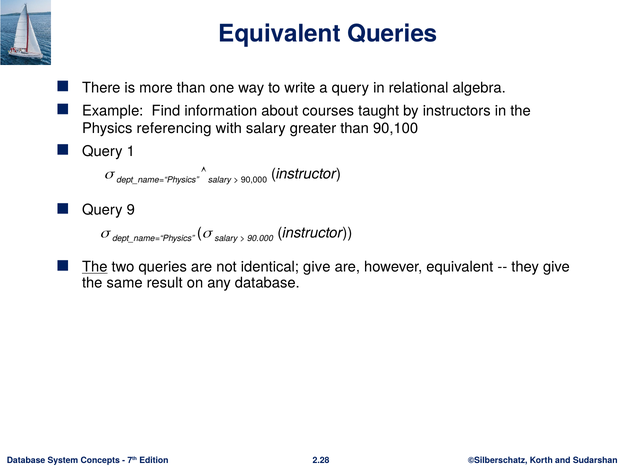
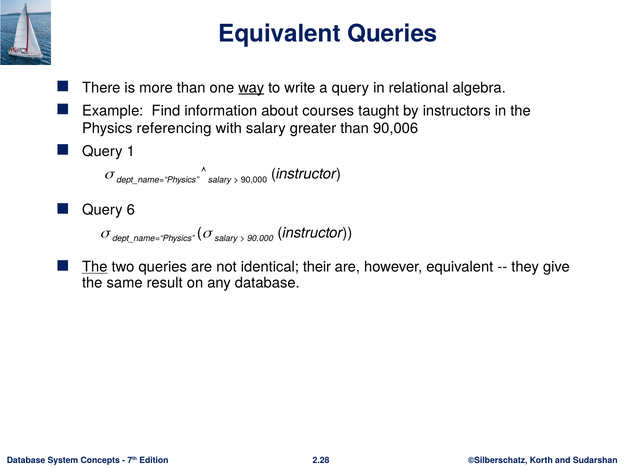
way underline: none -> present
90,100: 90,100 -> 90,006
9: 9 -> 6
identical give: give -> their
